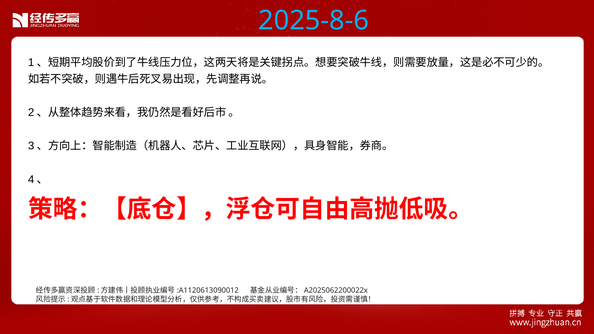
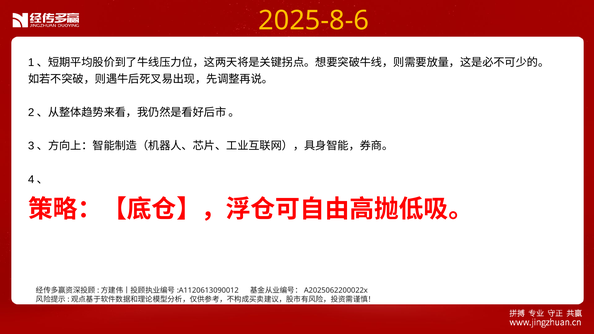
2025-8-6 colour: light blue -> yellow
